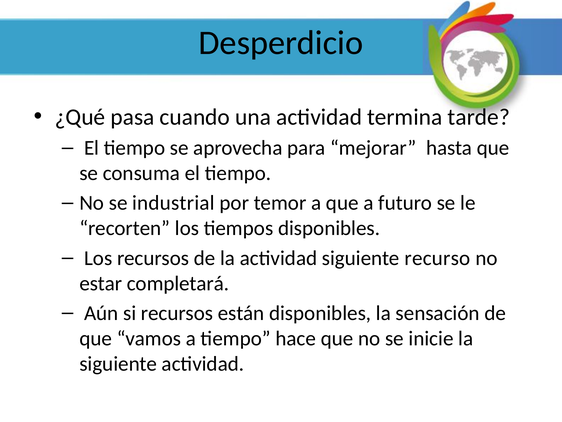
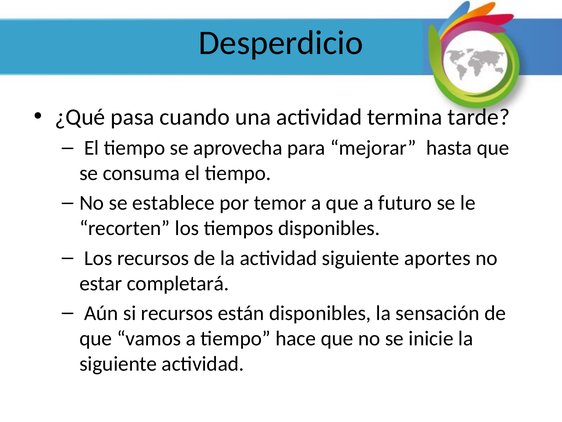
industrial: industrial -> establece
recurso: recurso -> aportes
